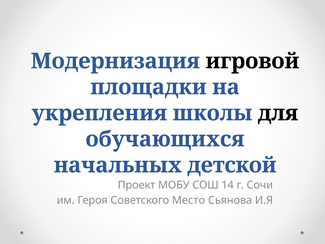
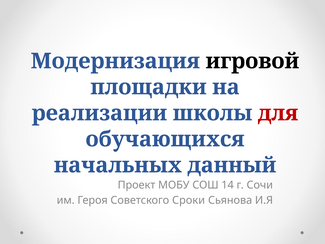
укрепления: укрепления -> реализации
для colour: black -> red
детской: детской -> данный
Место: Место -> Сроки
